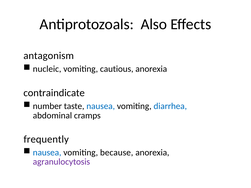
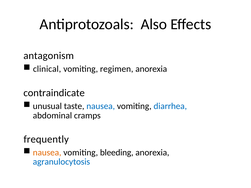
nucleic: nucleic -> clinical
cautious: cautious -> regimen
number: number -> unusual
nausea at (47, 153) colour: blue -> orange
because: because -> bleeding
agranulocytosis colour: purple -> blue
